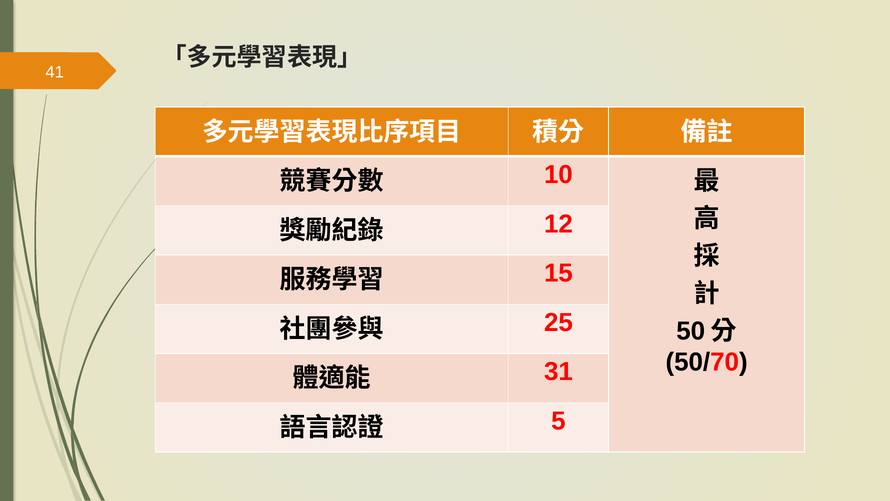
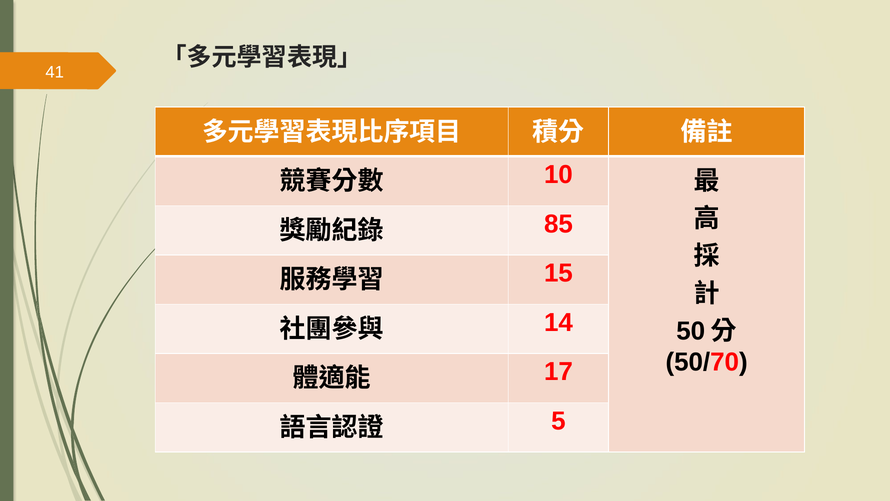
12: 12 -> 85
25: 25 -> 14
31: 31 -> 17
